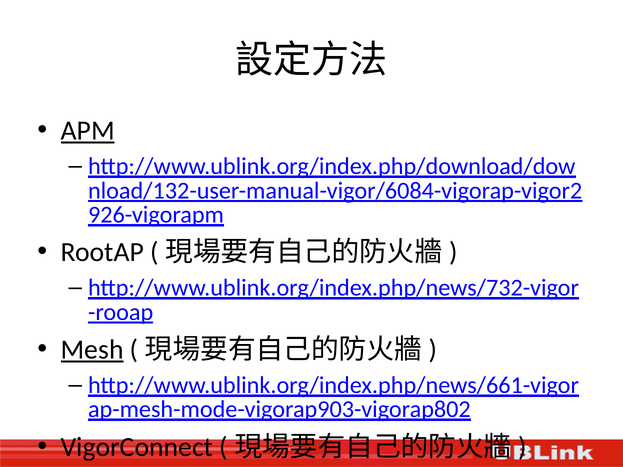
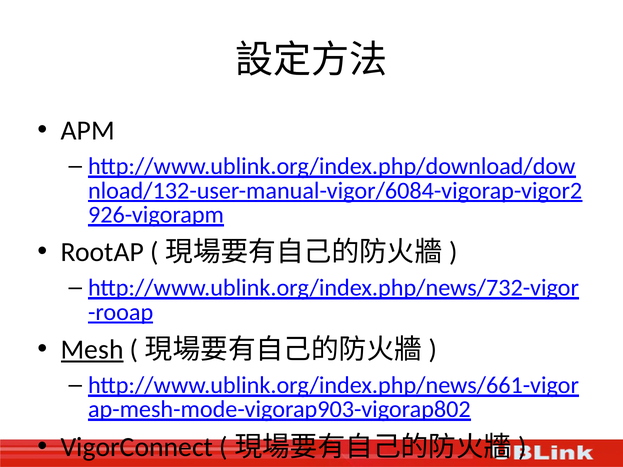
APM underline: present -> none
